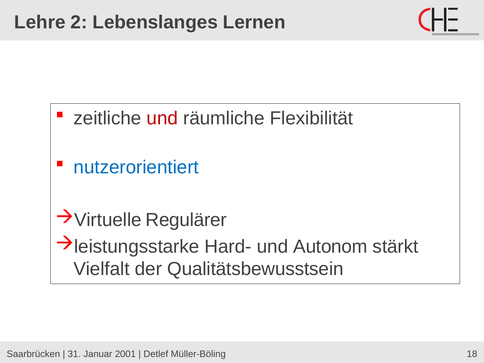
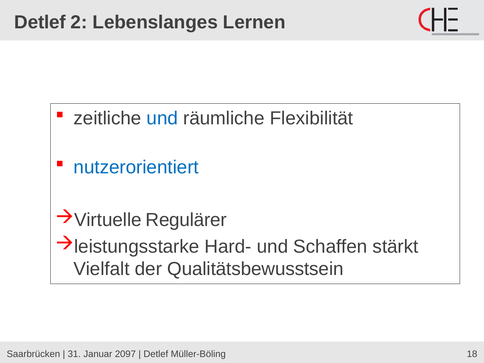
Lehre at (40, 22): Lehre -> Detlef
und at (162, 118) colour: red -> blue
Autonom: Autonom -> Schaffen
2001: 2001 -> 2097
